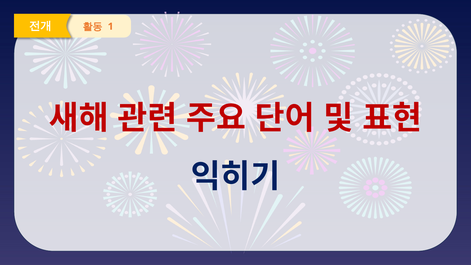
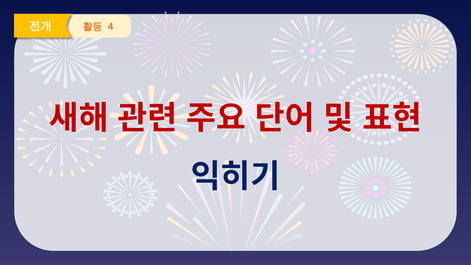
1: 1 -> 4
